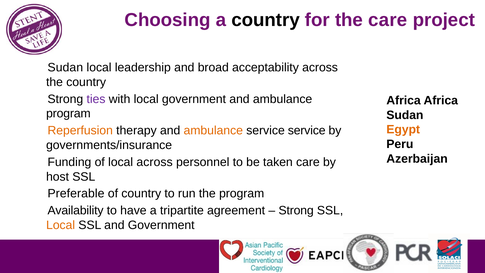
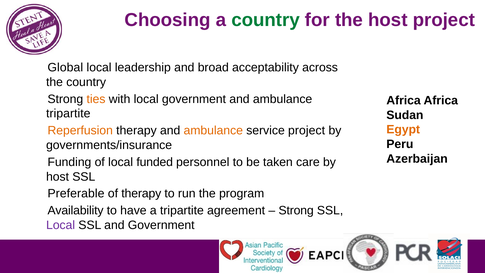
country at (266, 20) colour: black -> green
the care: care -> host
Sudan at (65, 67): Sudan -> Global
ties colour: purple -> orange
program at (68, 113): program -> tripartite
service service: service -> project
local across: across -> funded
of country: country -> therapy
Local at (61, 225) colour: orange -> purple
